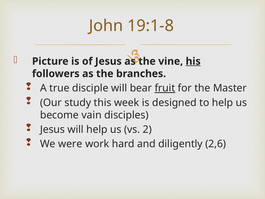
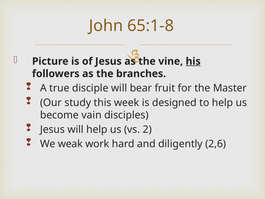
19:1-8: 19:1-8 -> 65:1-8
fruit underline: present -> none
were: were -> weak
